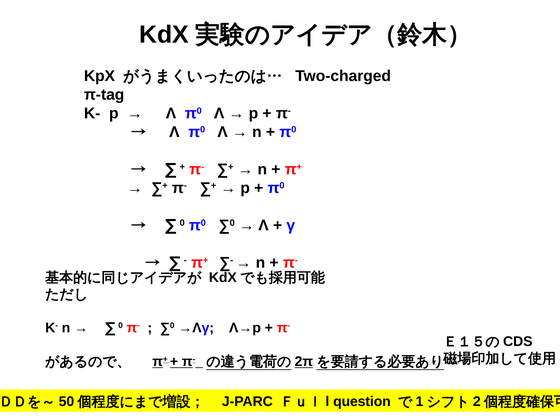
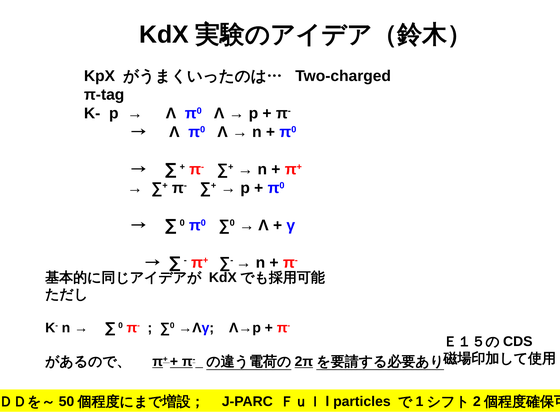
question: question -> particles
